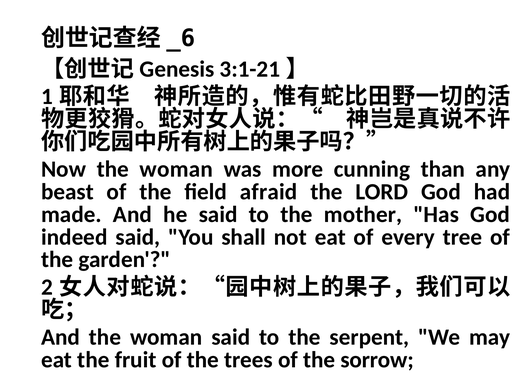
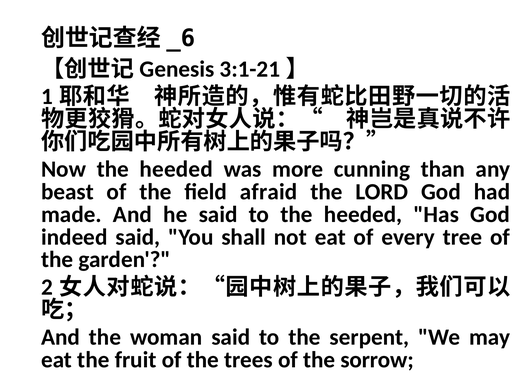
Now the woman: woman -> heeded
to the mother: mother -> heeded
